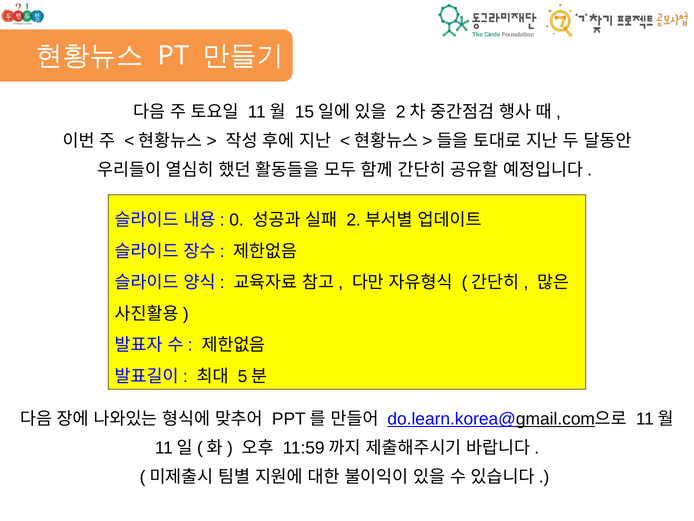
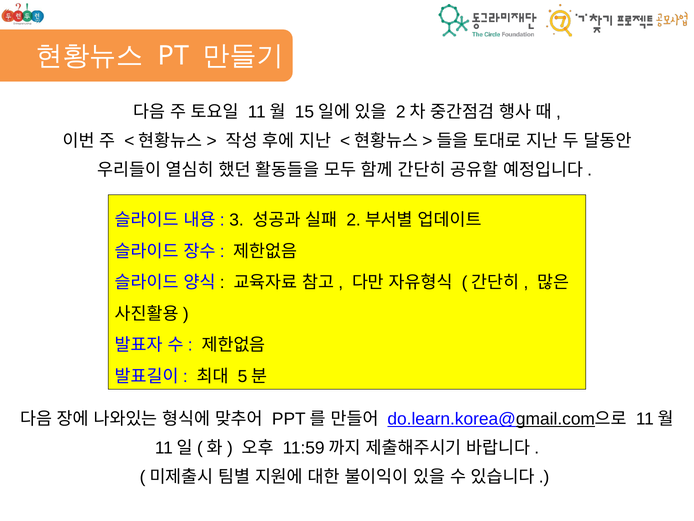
0: 0 -> 3
